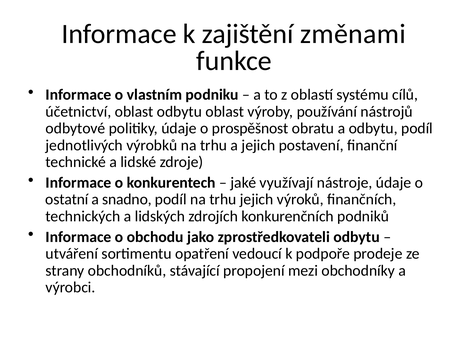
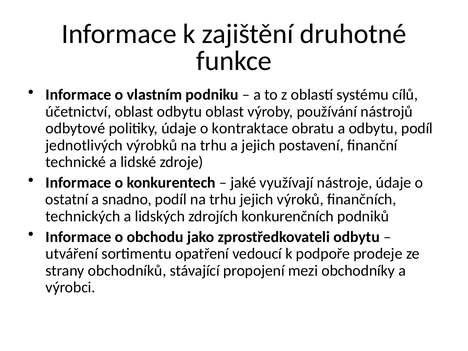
změnami: změnami -> druhotné
prospěšnost: prospěšnost -> kontraktace
